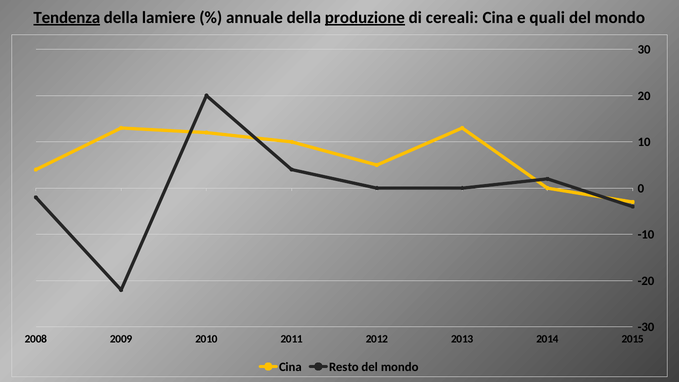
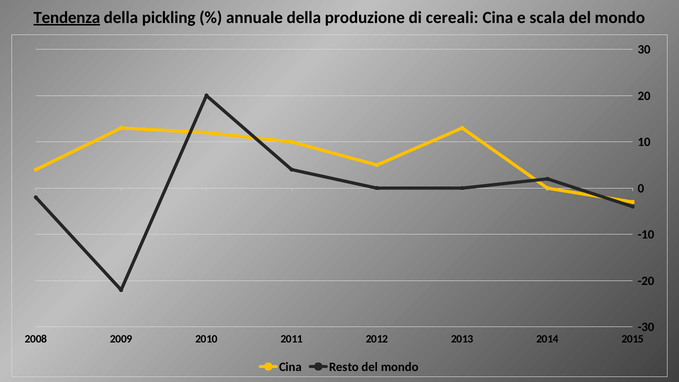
lamiere: lamiere -> pickling
produzione underline: present -> none
quali: quali -> scala
